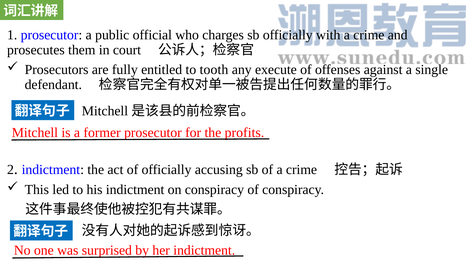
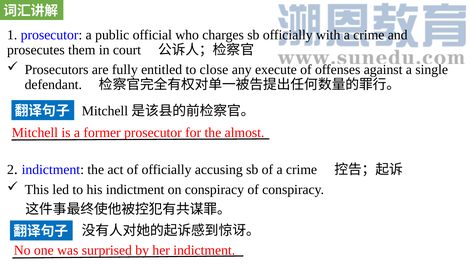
tooth: tooth -> close
profits: profits -> almost
